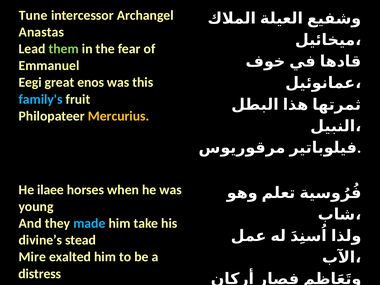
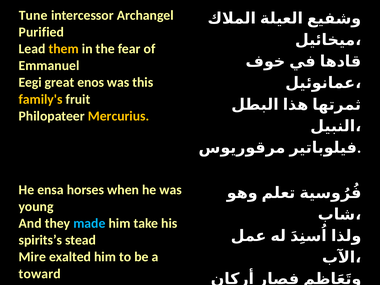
Anastas: Anastas -> Purified
them colour: light green -> yellow
family's colour: light blue -> yellow
ilaee: ilaee -> ensa
divine’s: divine’s -> spirits’s
distress: distress -> toward
